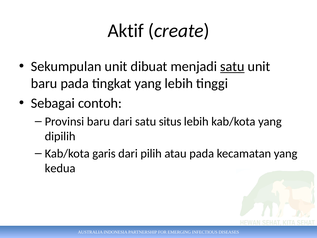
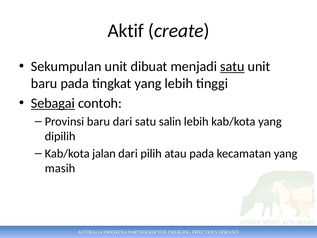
Sebagai underline: none -> present
situs: situs -> salin
garis: garis -> jalan
kedua: kedua -> masih
